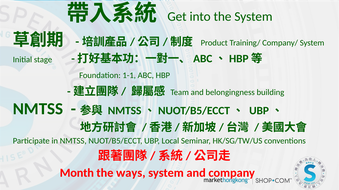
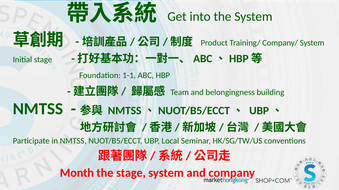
the ways: ways -> stage
